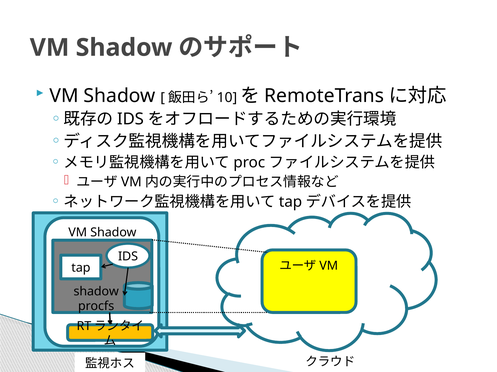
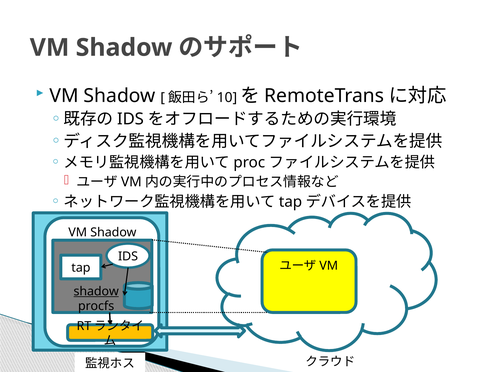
shadow at (96, 292) underline: none -> present
